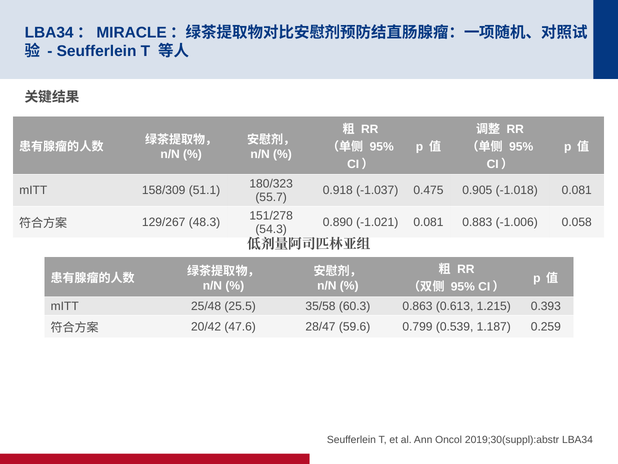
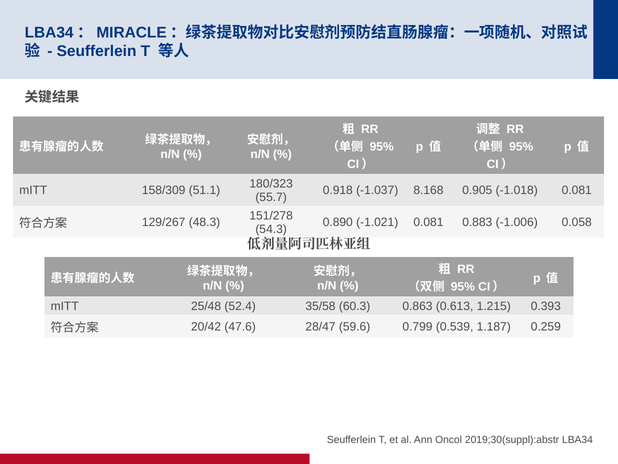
0.475: 0.475 -> 8.168
25.5: 25.5 -> 52.4
